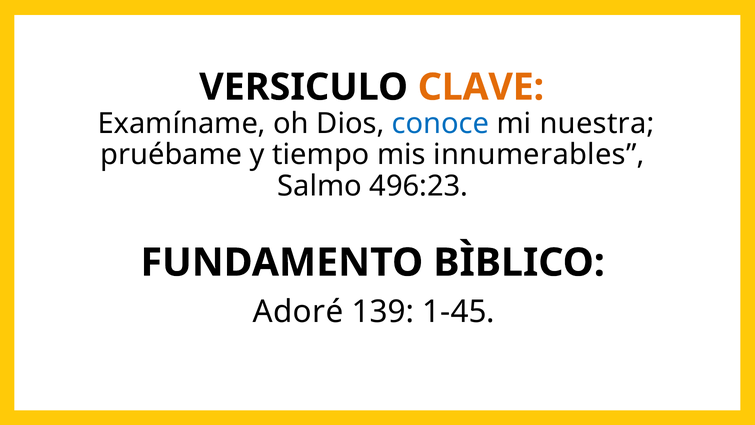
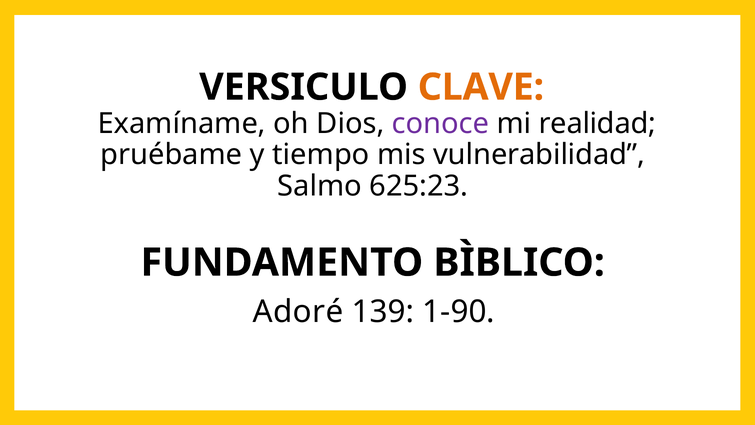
conoce colour: blue -> purple
nuestra: nuestra -> realidad
innumerables: innumerables -> vulnerabilidad
496:23: 496:23 -> 625:23
1-45: 1-45 -> 1-90
